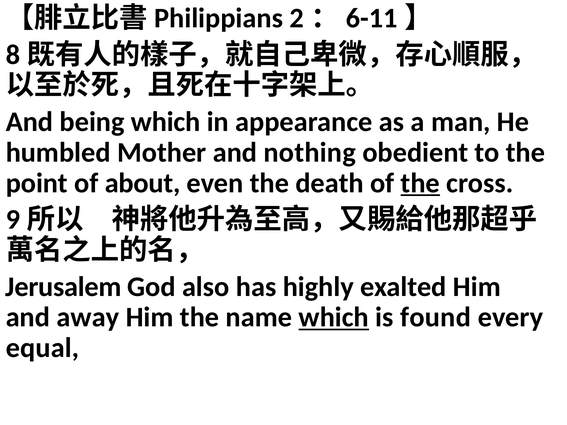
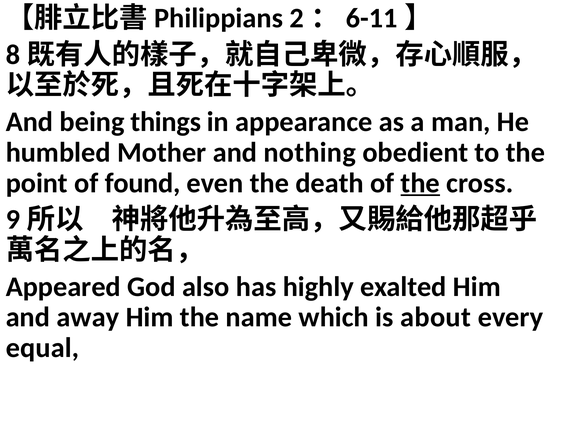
being which: which -> things
about: about -> found
Jerusalem: Jerusalem -> Appeared
which at (334, 317) underline: present -> none
found: found -> about
